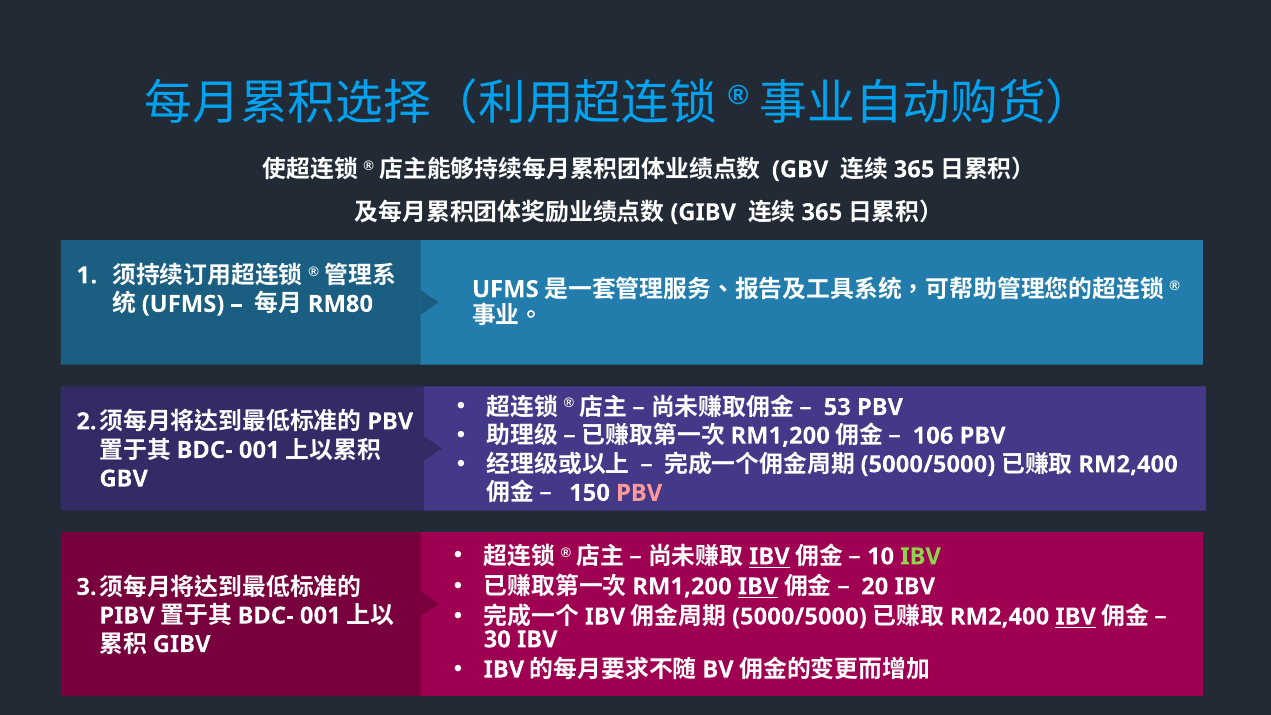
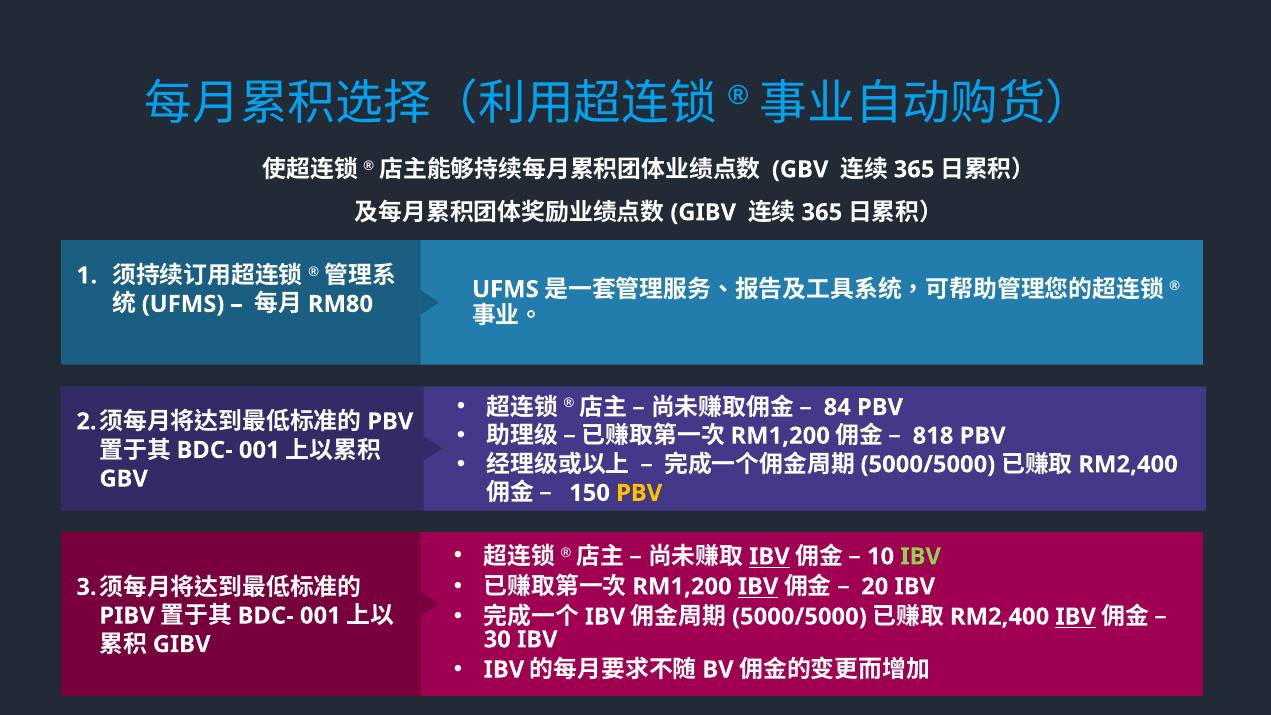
53: 53 -> 84
106: 106 -> 818
PBV at (639, 493) colour: pink -> yellow
